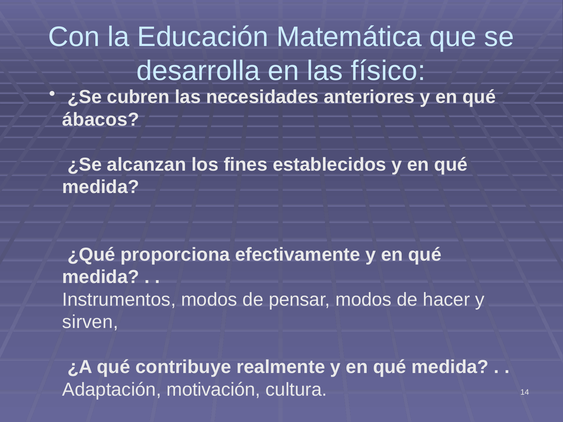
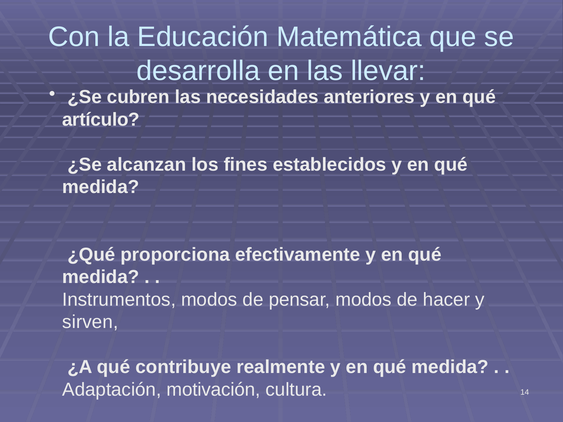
físico: físico -> llevar
ábacos: ábacos -> artículo
